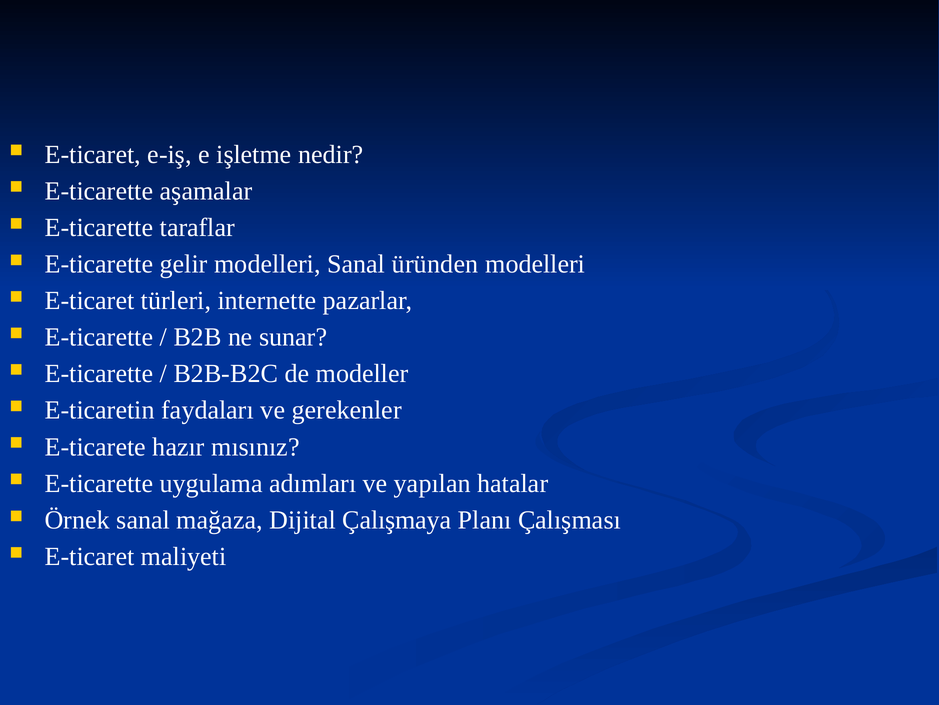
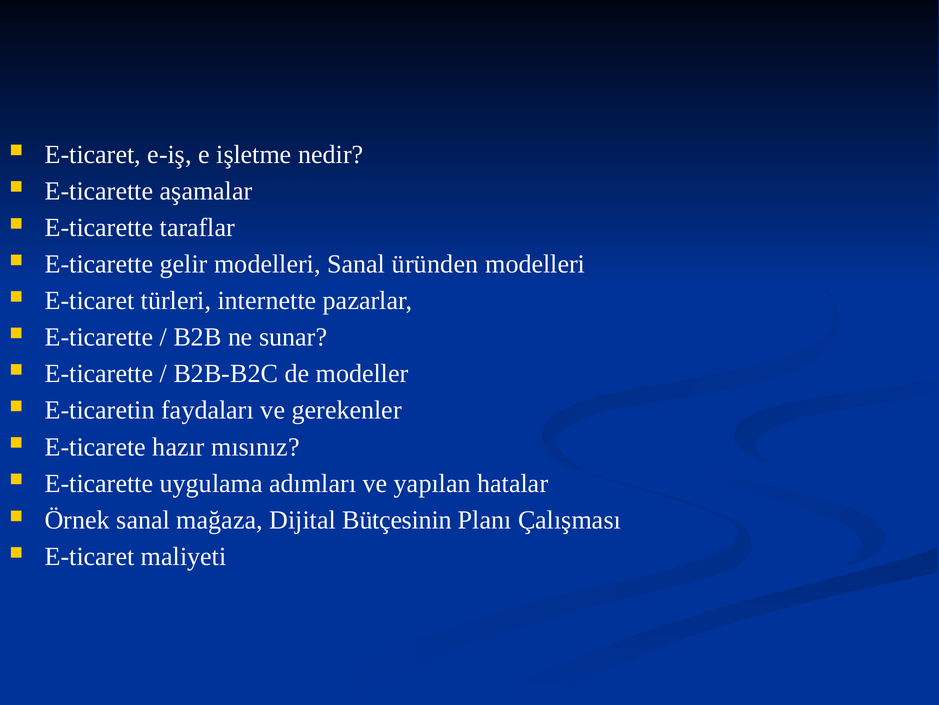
Çalışmaya: Çalışmaya -> Bütçesinin
